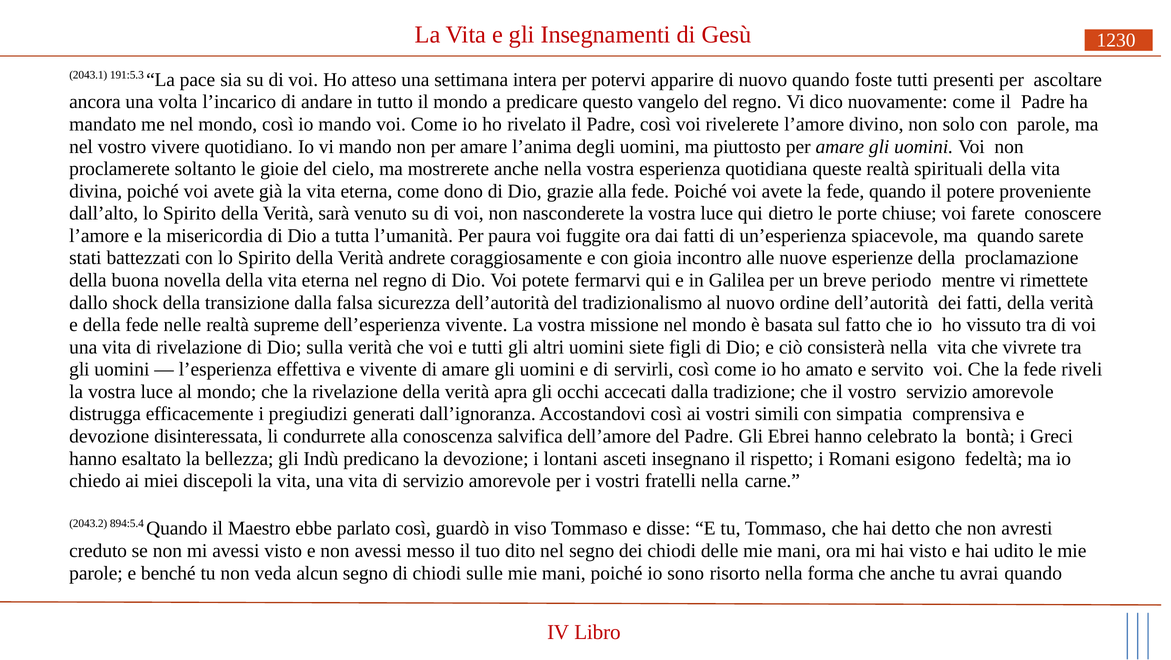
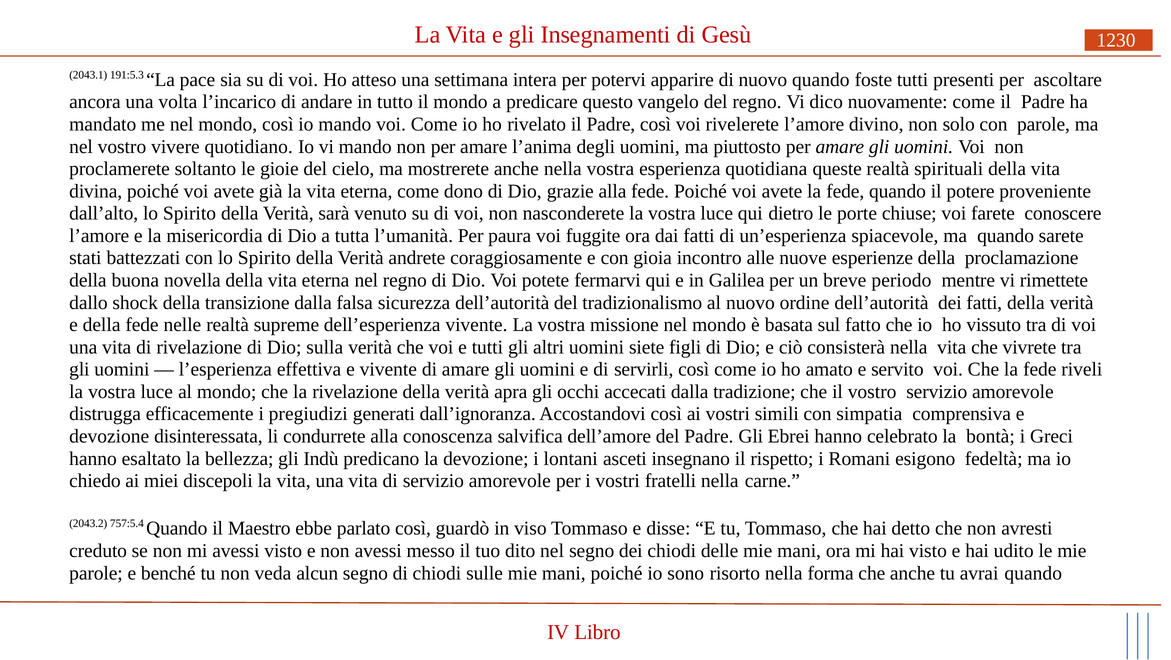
894:5.4: 894:5.4 -> 757:5.4
